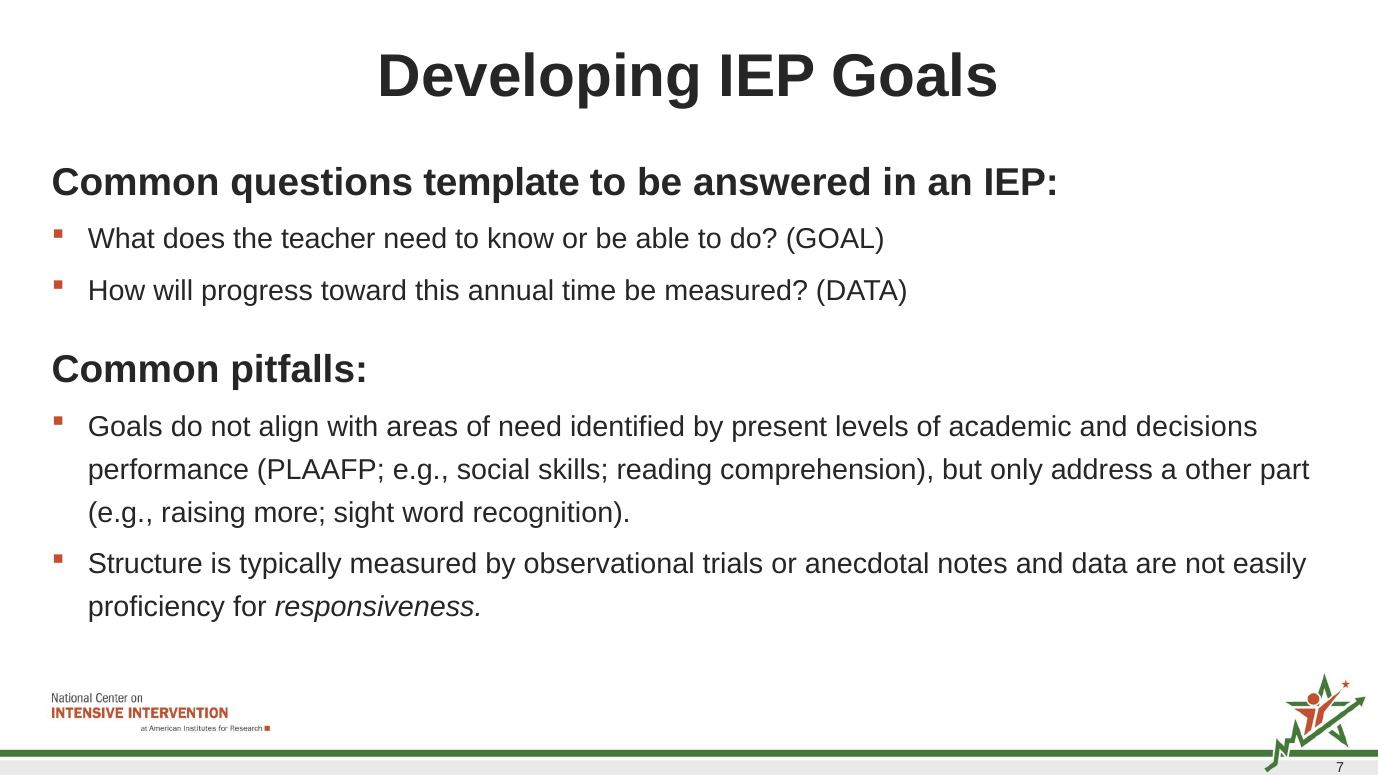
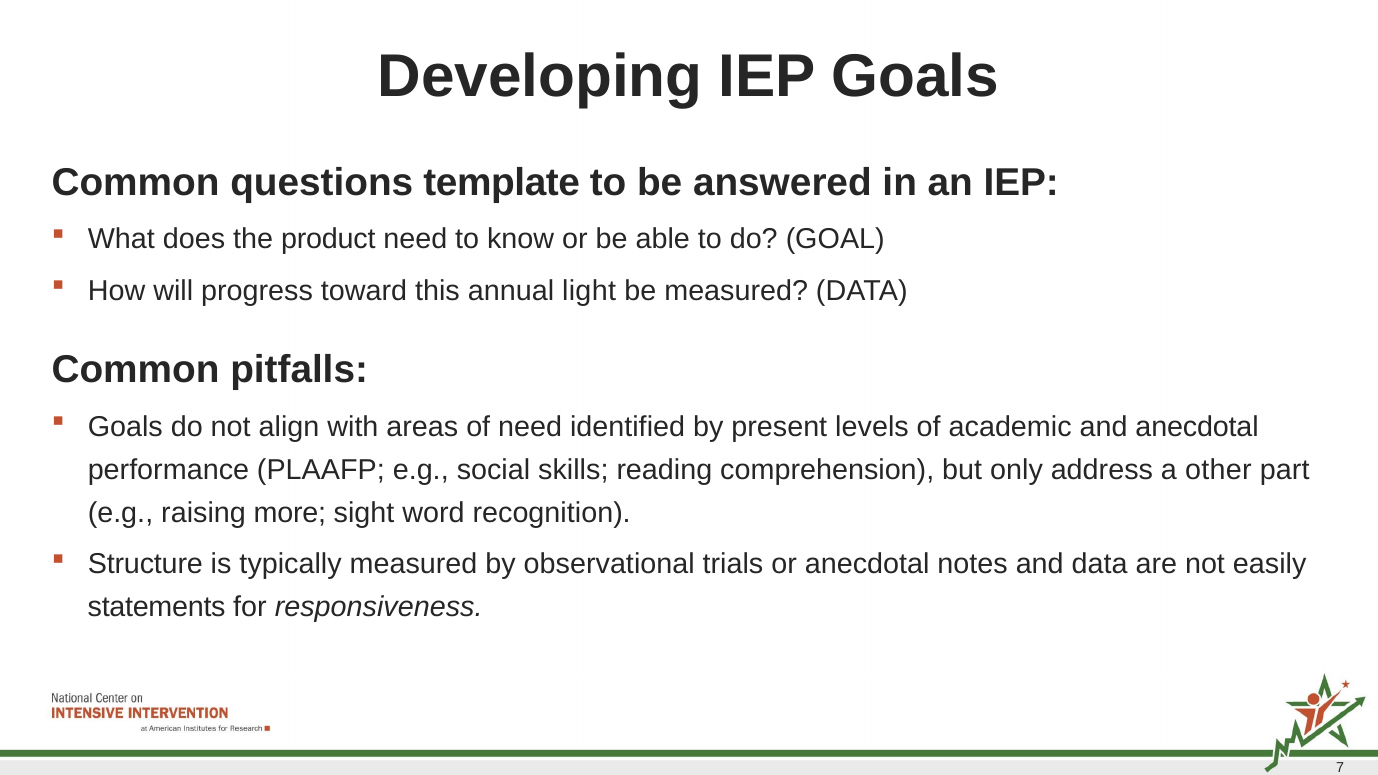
teacher: teacher -> product
time: time -> light
and decisions: decisions -> anecdotal
proficiency: proficiency -> statements
